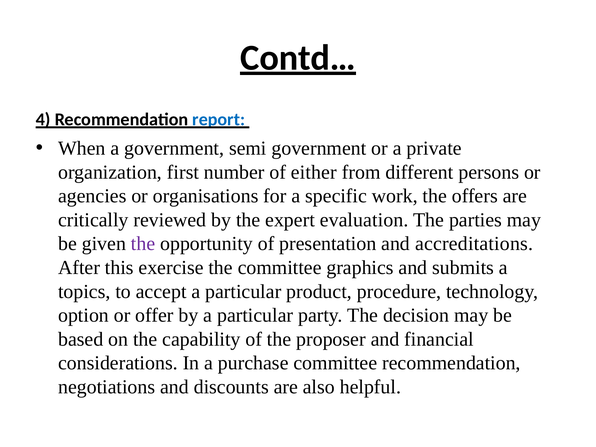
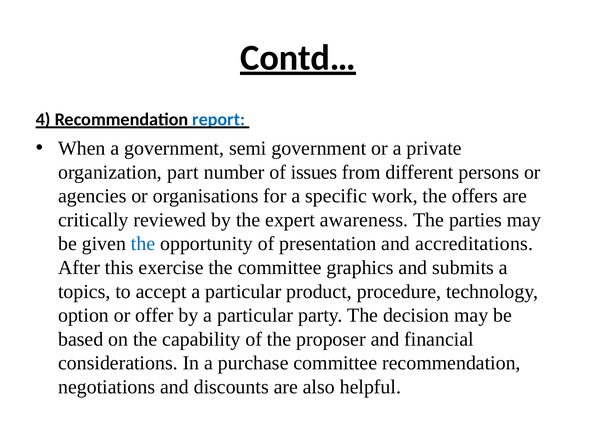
first: first -> part
either: either -> issues
evaluation: evaluation -> awareness
the at (143, 244) colour: purple -> blue
